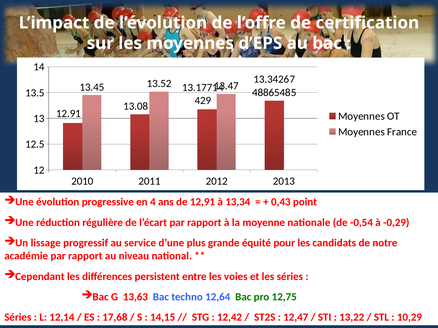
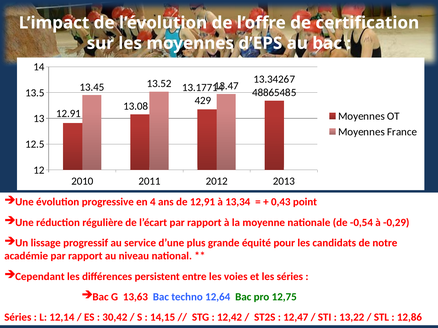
17,68: 17,68 -> 30,42
10,29: 10,29 -> 12,86
